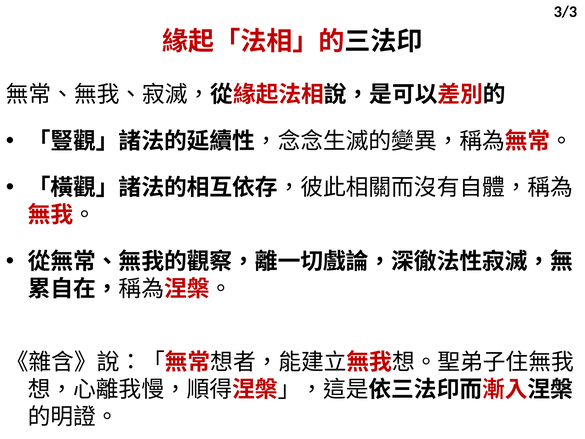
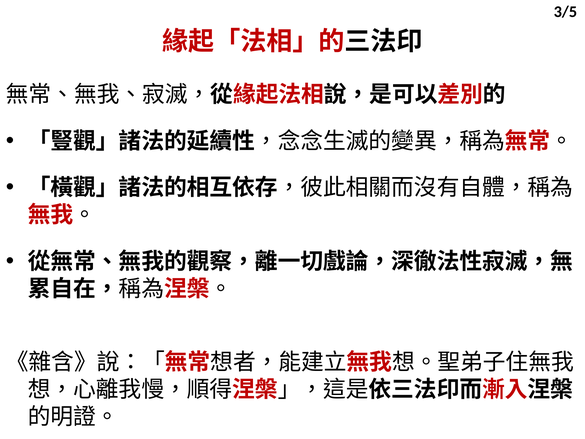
3/3: 3/3 -> 3/5
